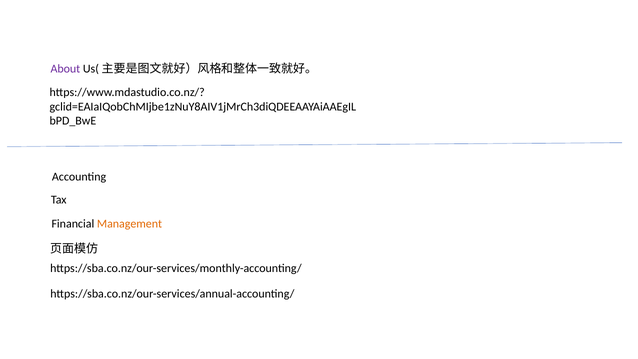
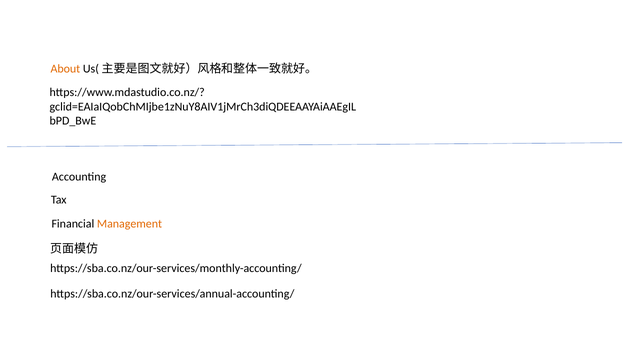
About colour: purple -> orange
